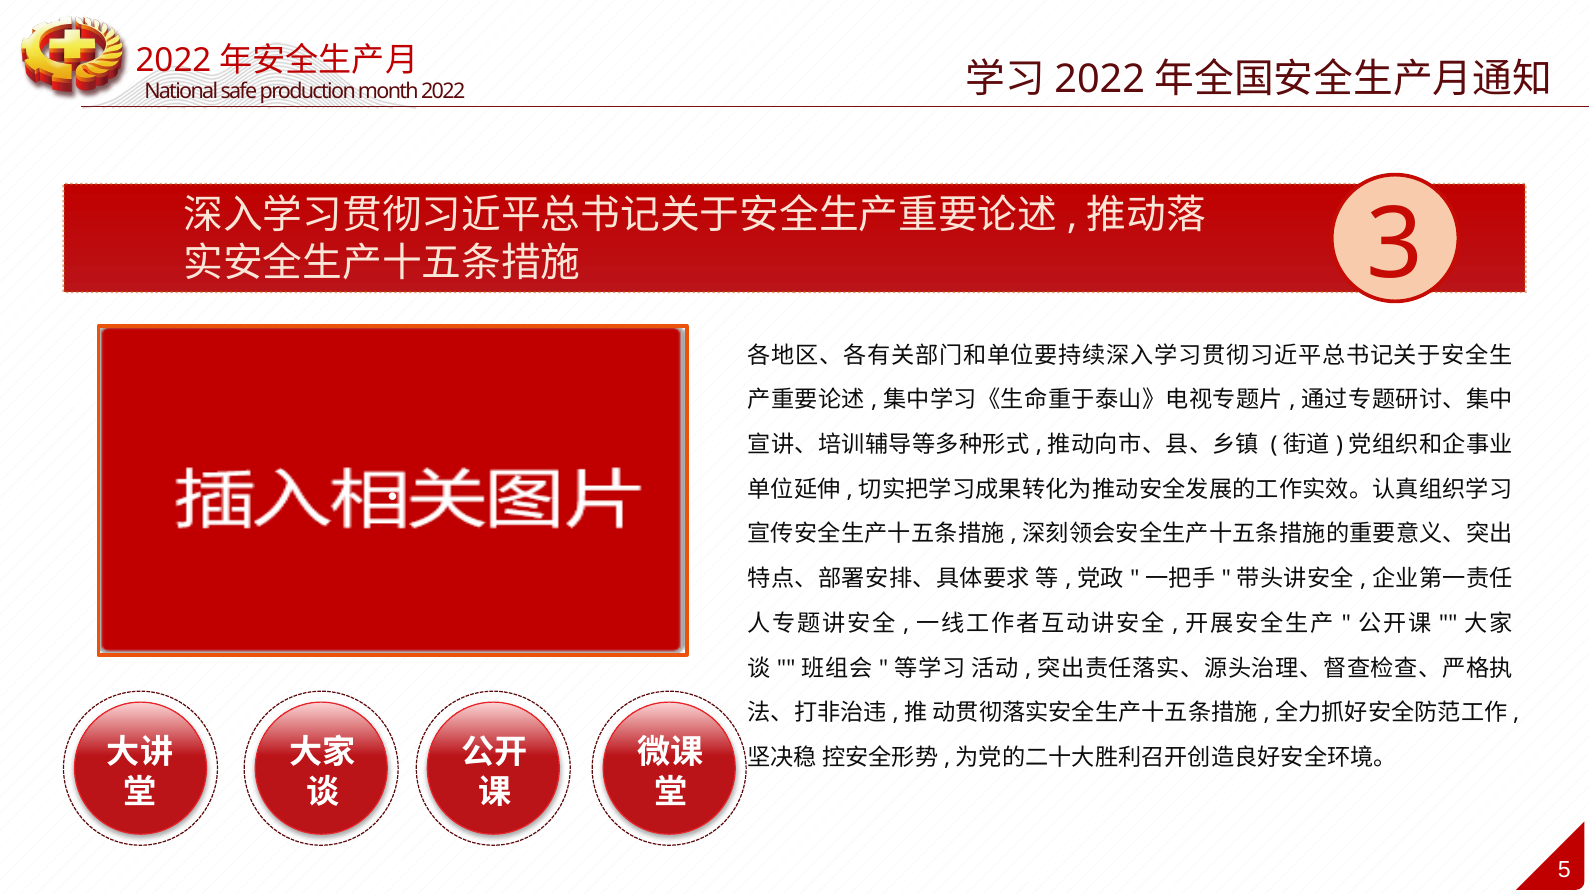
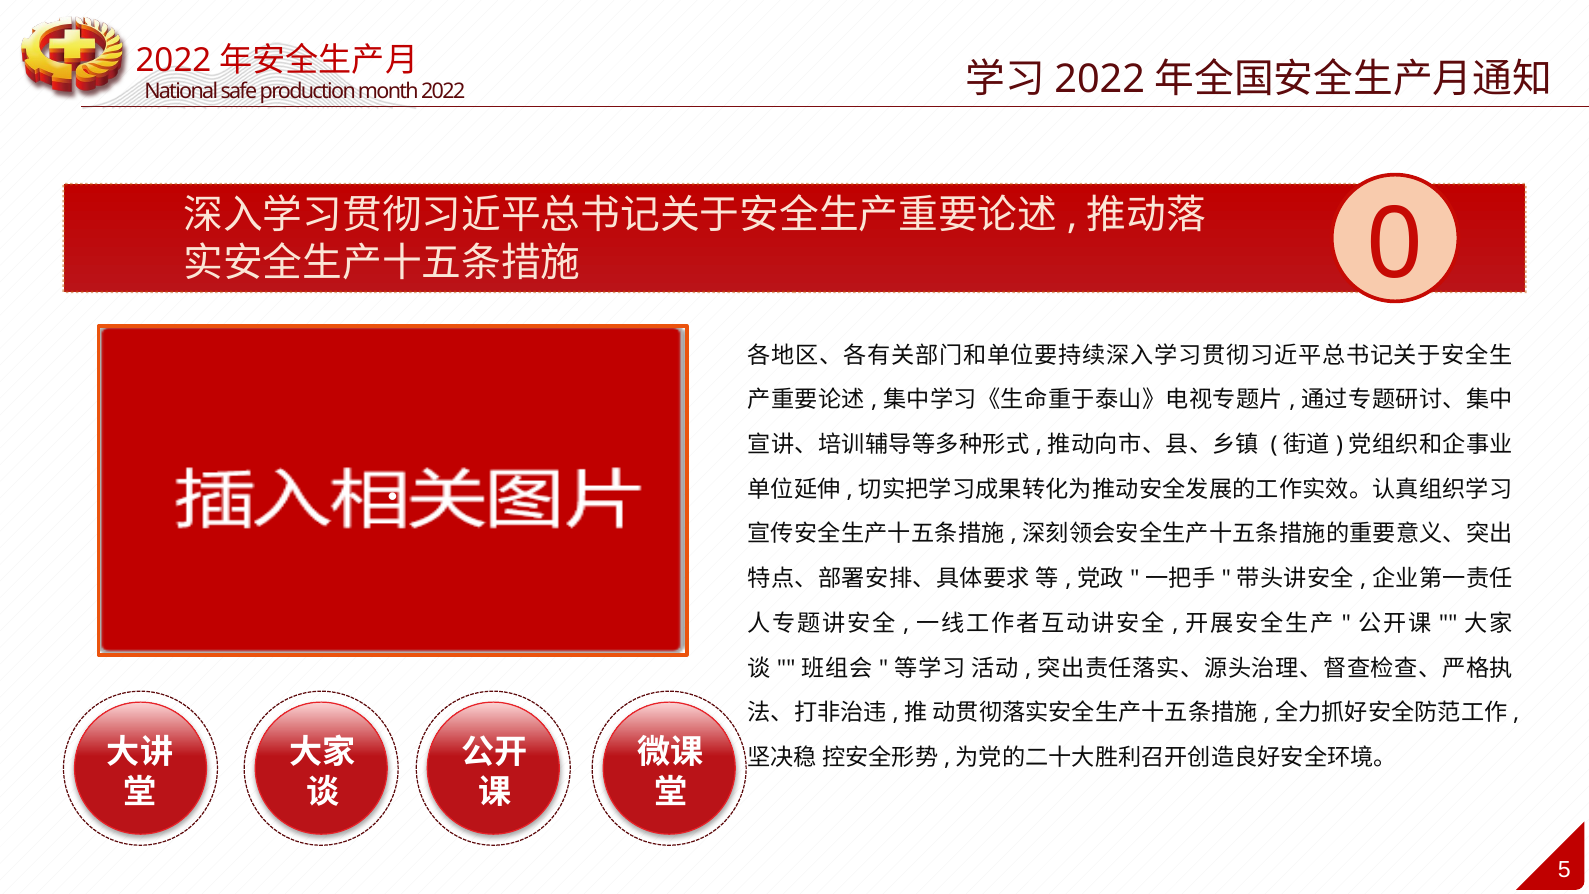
3: 3 -> 0
